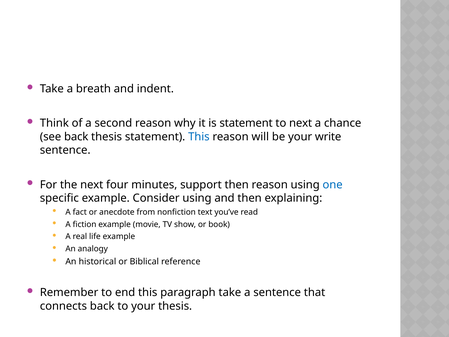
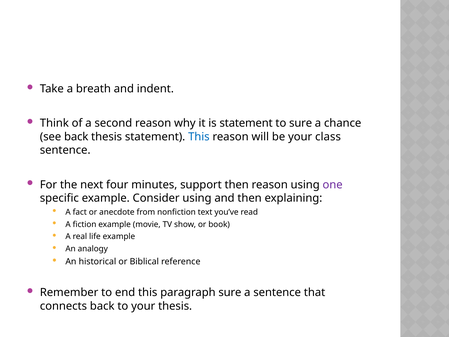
to next: next -> sure
write: write -> class
one colour: blue -> purple
paragraph take: take -> sure
